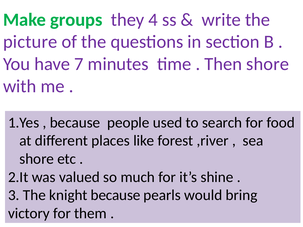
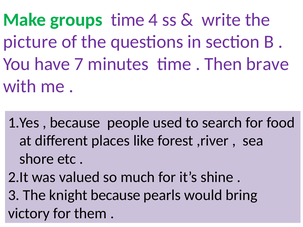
groups they: they -> time
Then shore: shore -> brave
